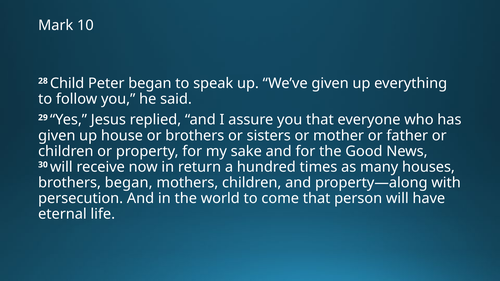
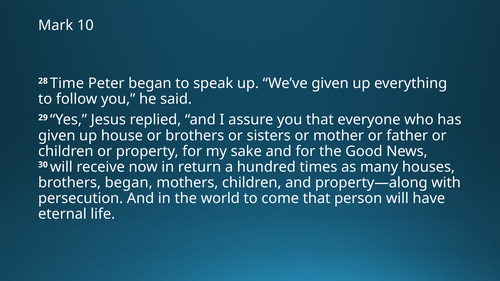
Child: Child -> Time
